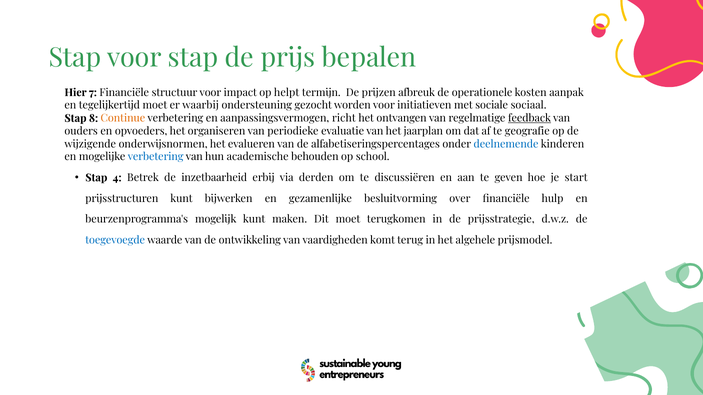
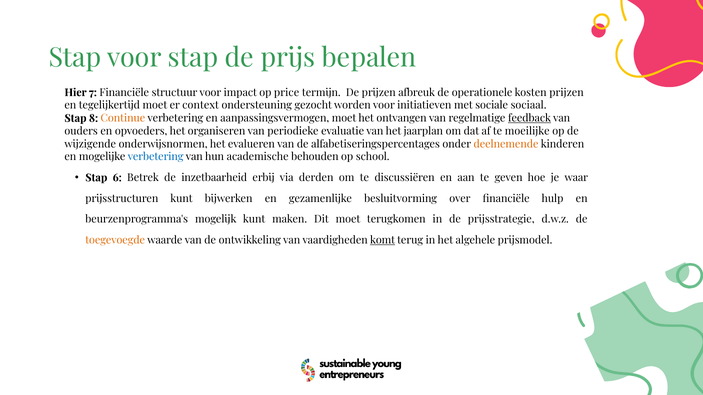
helpt: helpt -> price
kosten aanpak: aanpak -> prijzen
waarbij: waarbij -> context
aanpassingsvermogen richt: richt -> moet
geografie: geografie -> moeilijke
deelnemende colour: blue -> orange
4: 4 -> 6
start: start -> waar
toegevoegde colour: blue -> orange
komt underline: none -> present
